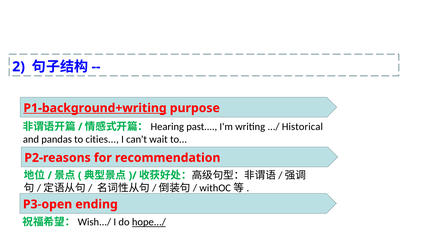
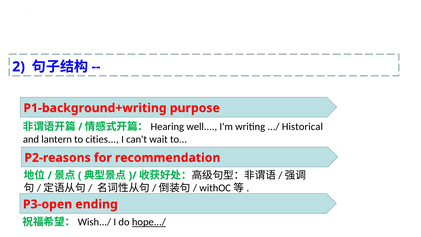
P1-background+writing underline: present -> none
past: past -> well
pandas: pandas -> lantern
